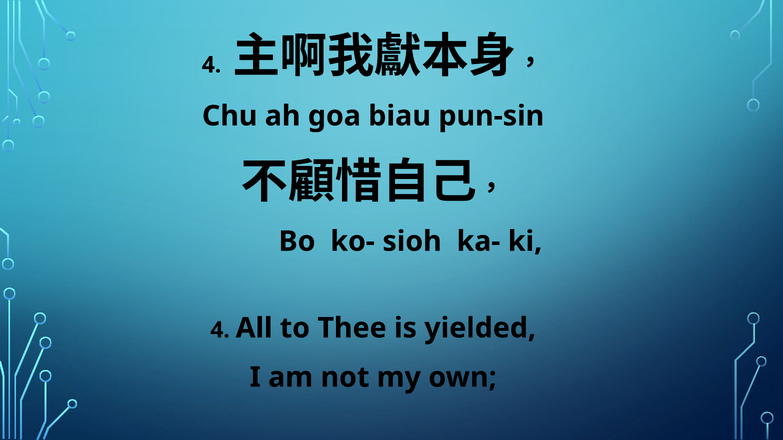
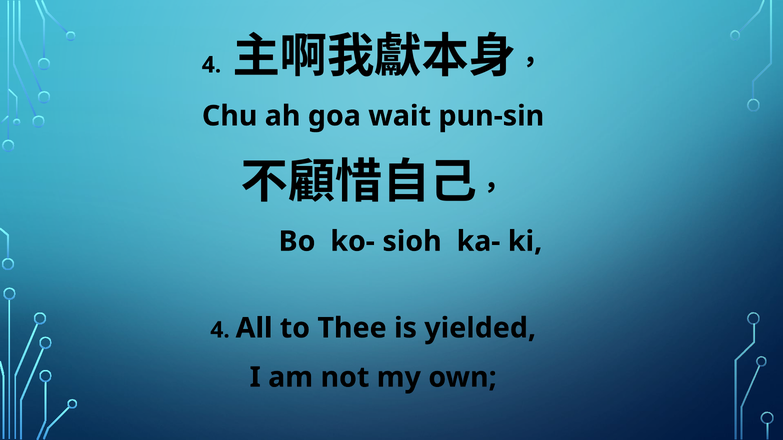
biau: biau -> wait
